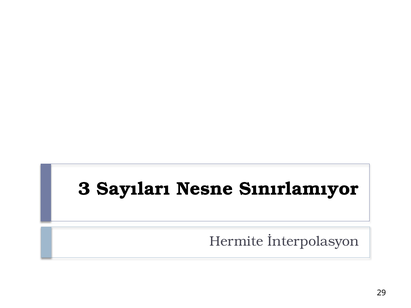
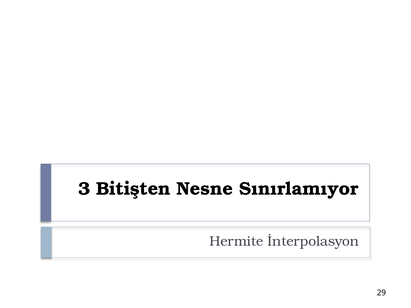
Sayıları: Sayıları -> Bitişten
